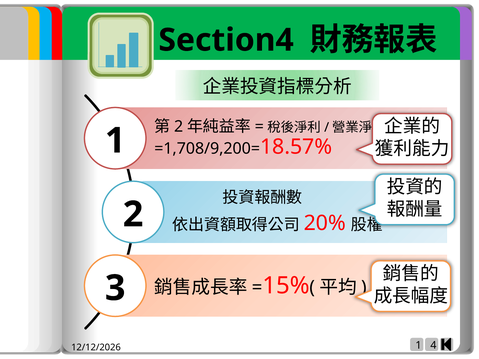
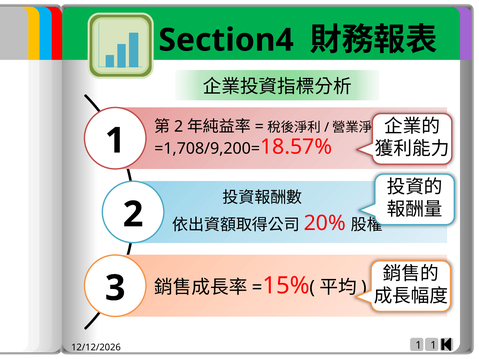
1 4: 4 -> 1
